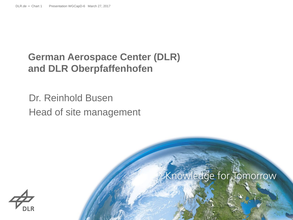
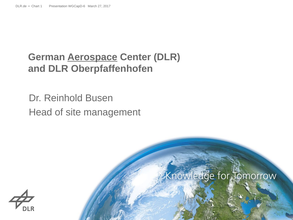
Aerospace underline: none -> present
